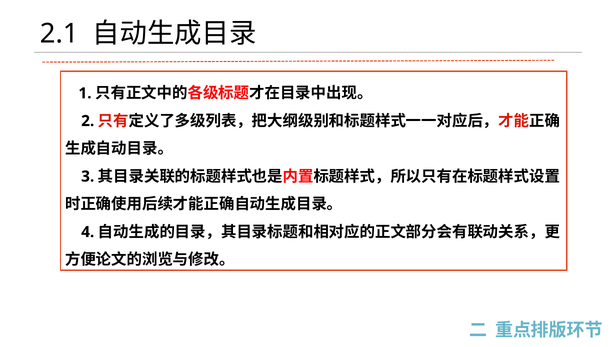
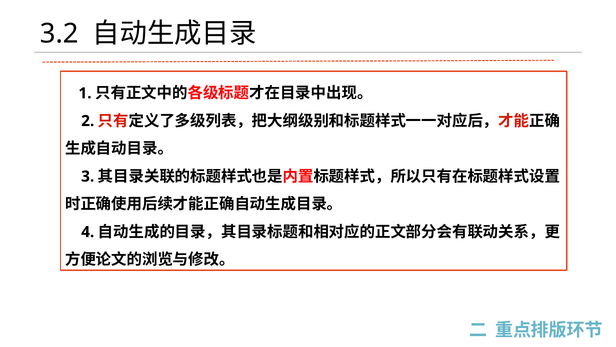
2.1: 2.1 -> 3.2
